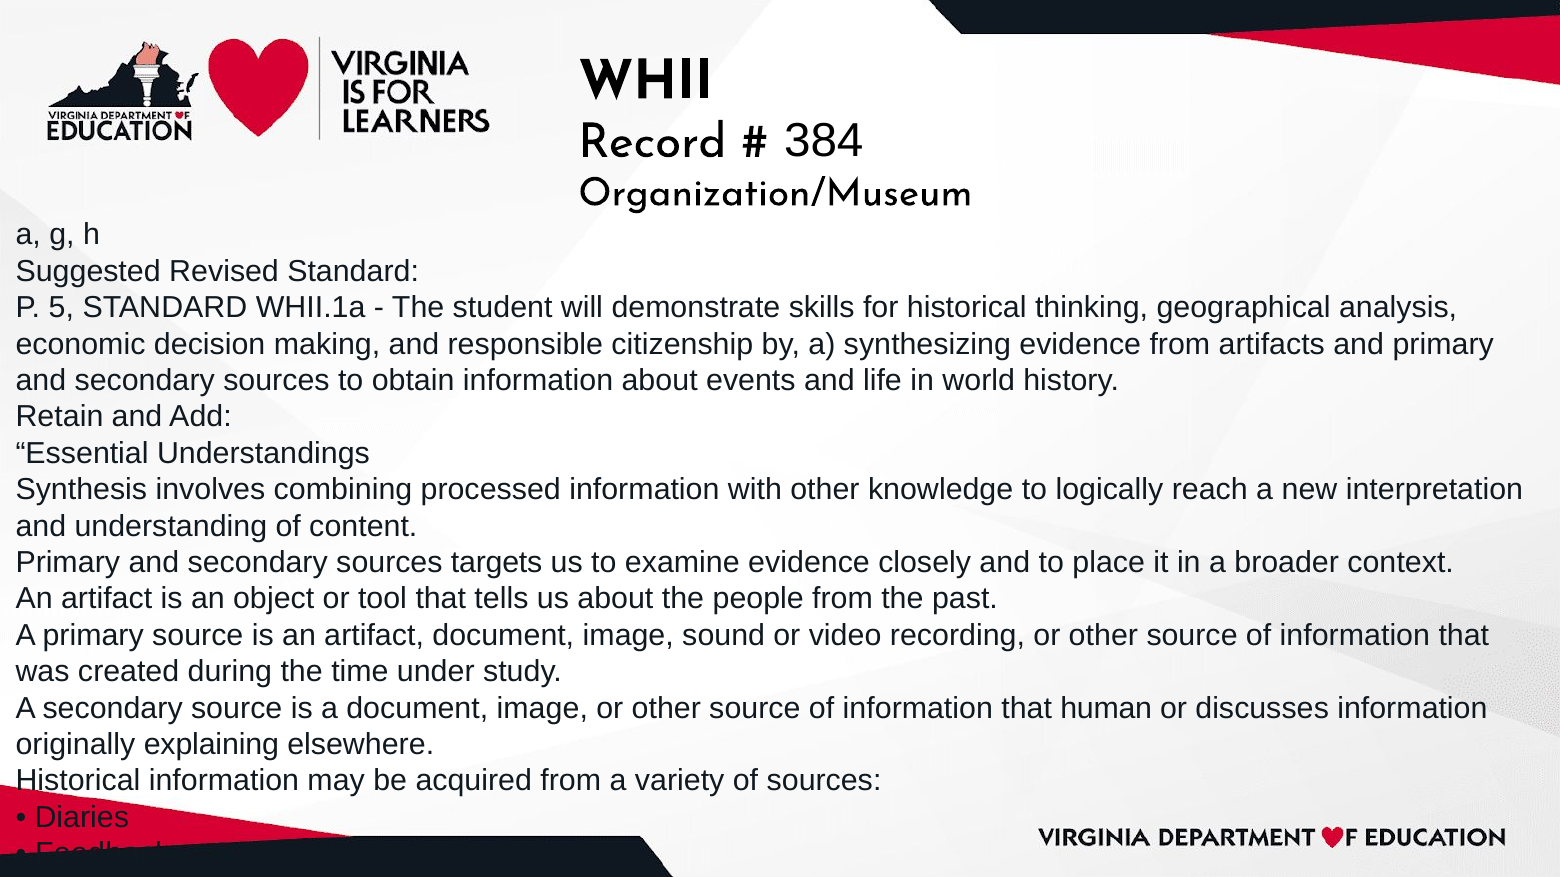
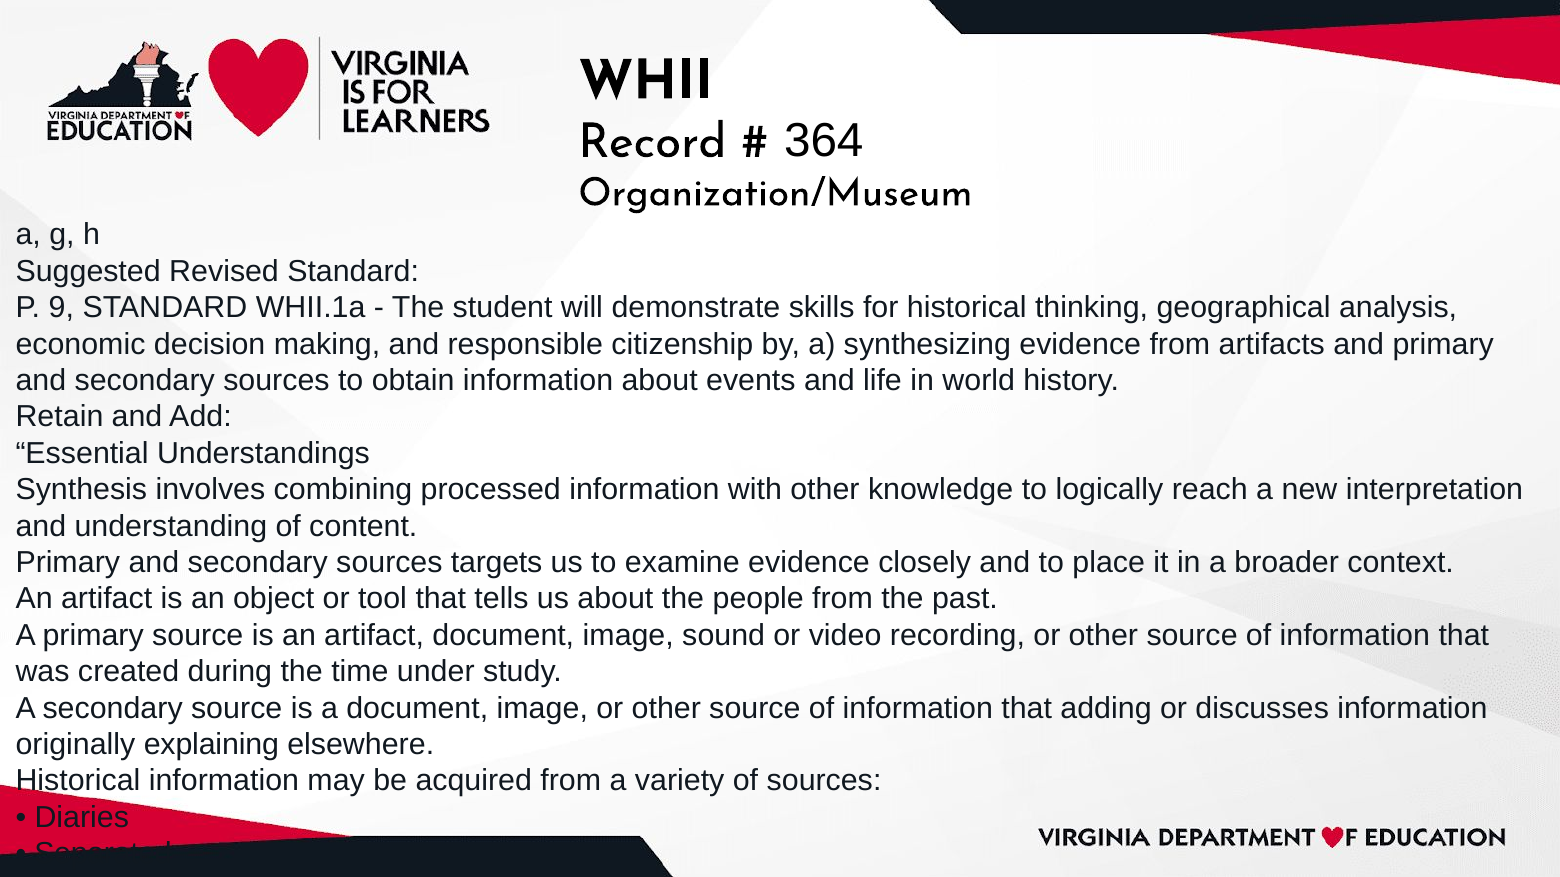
384: 384 -> 364
5: 5 -> 9
human: human -> adding
Feedback: Feedback -> Separated
